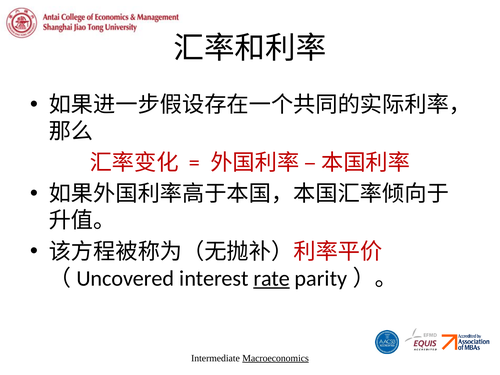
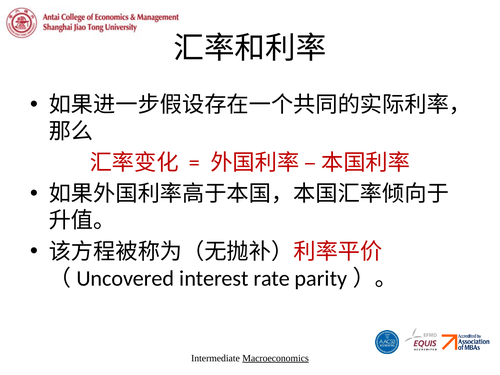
rate underline: present -> none
